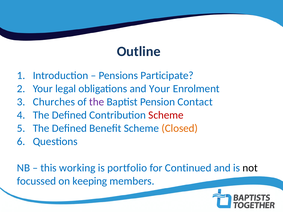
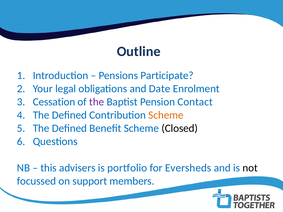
and Your: Your -> Date
Churches: Churches -> Cessation
Scheme at (166, 115) colour: red -> orange
Closed colour: orange -> black
working: working -> advisers
Continued: Continued -> Eversheds
keeping: keeping -> support
